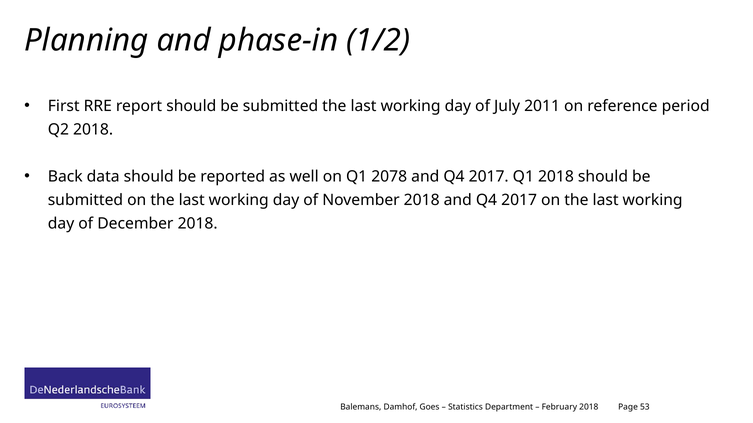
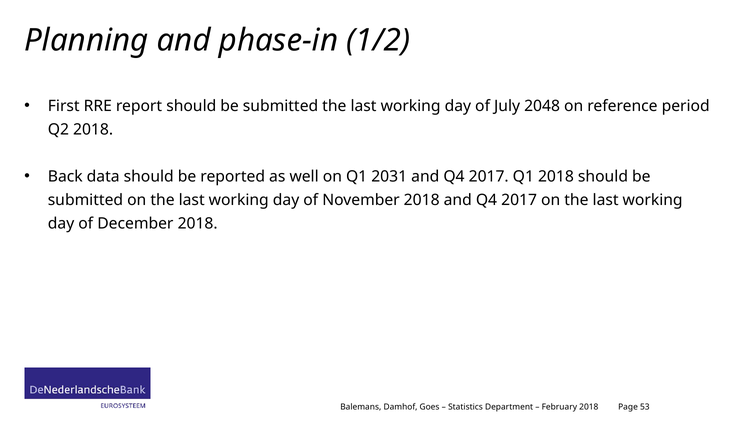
2011: 2011 -> 2048
2078: 2078 -> 2031
